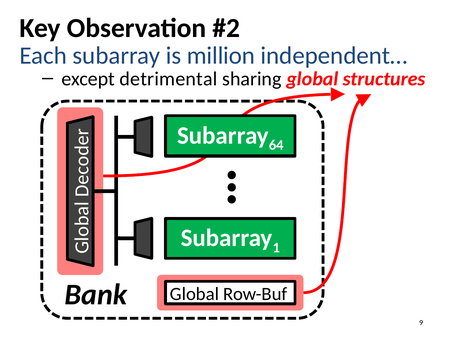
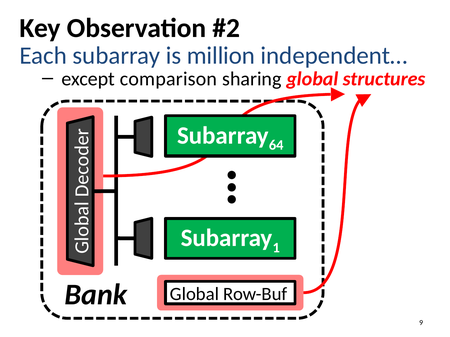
detrimental: detrimental -> comparison
